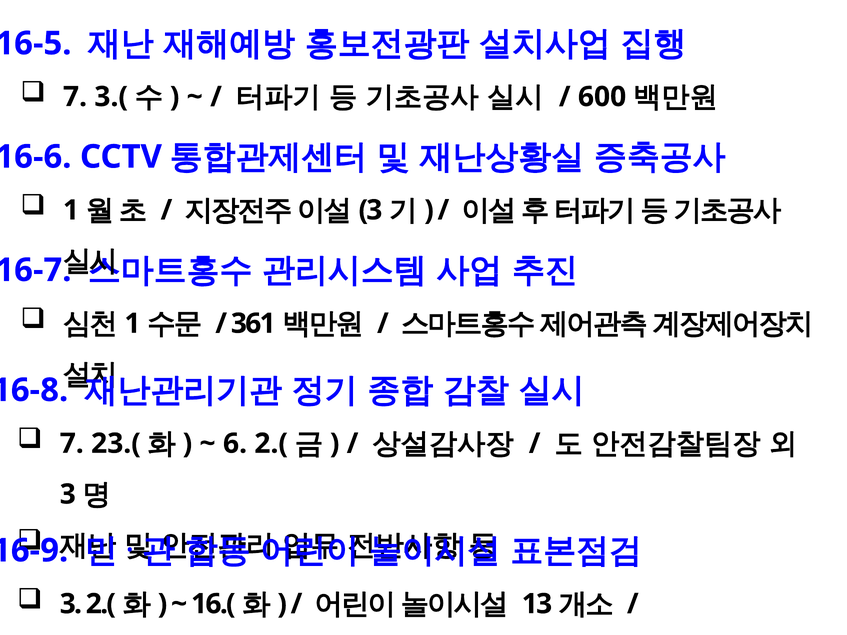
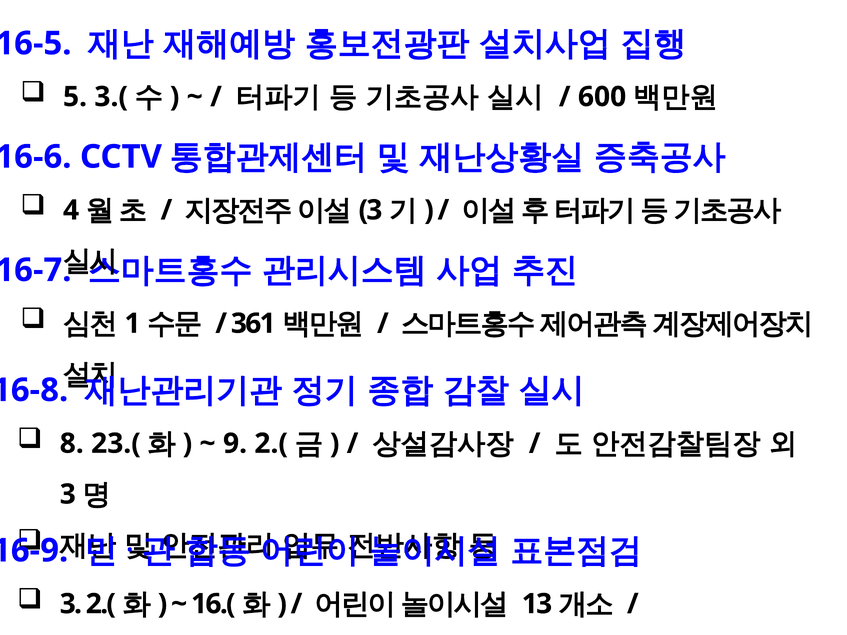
7 at (75, 97): 7 -> 5
1 at (71, 210): 1 -> 4
7 at (72, 444): 7 -> 8
6: 6 -> 9
